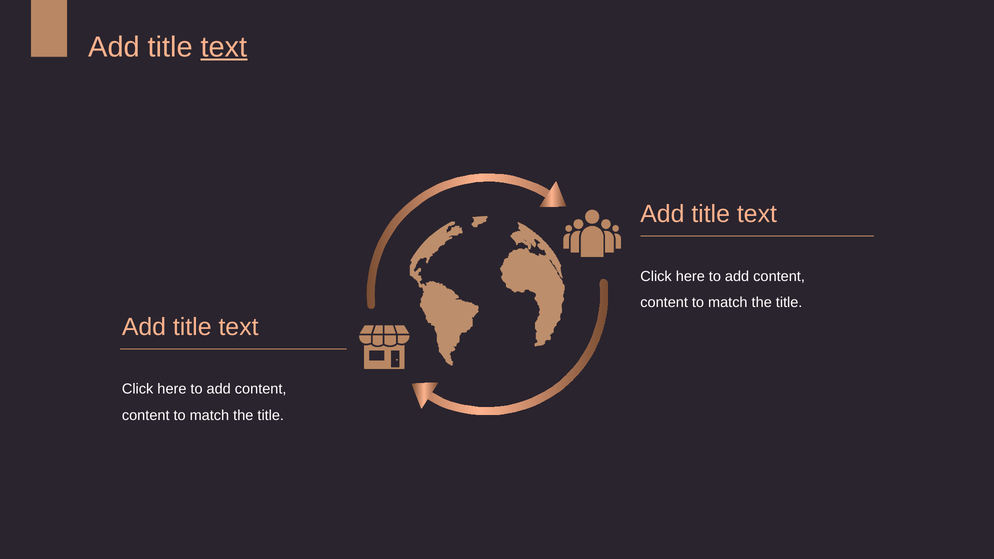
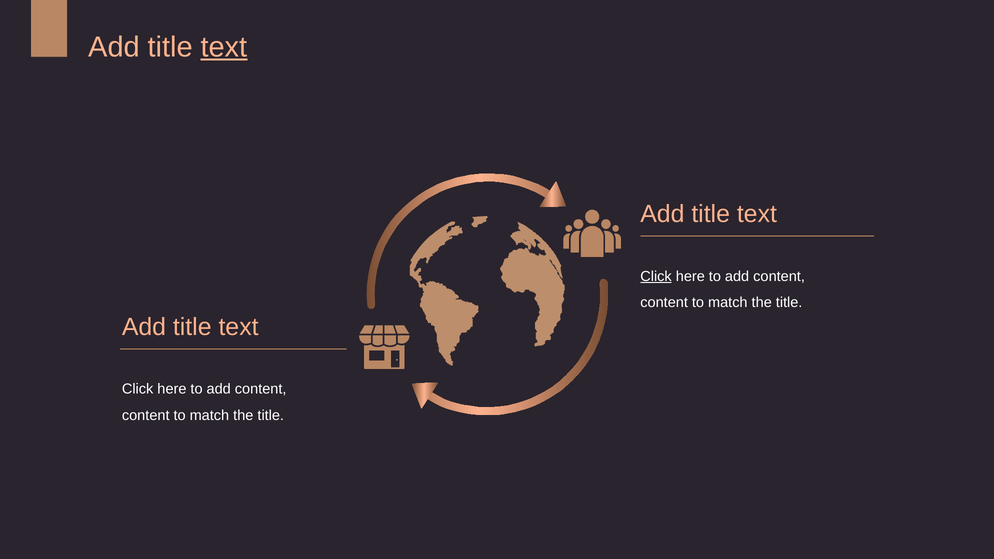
Click at (656, 276) underline: none -> present
